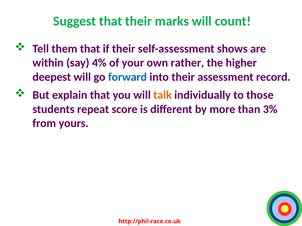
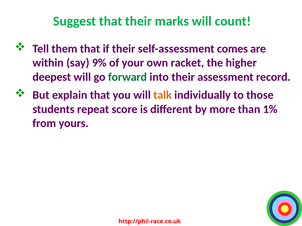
shows: shows -> comes
4%: 4% -> 9%
rather: rather -> racket
forward colour: blue -> green
3%: 3% -> 1%
